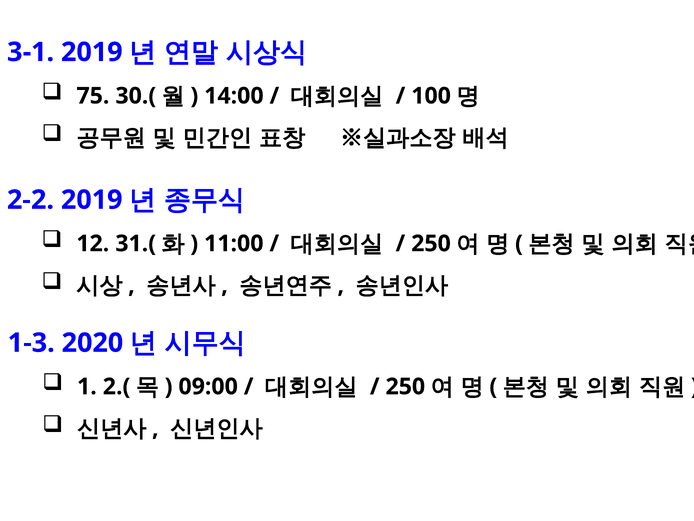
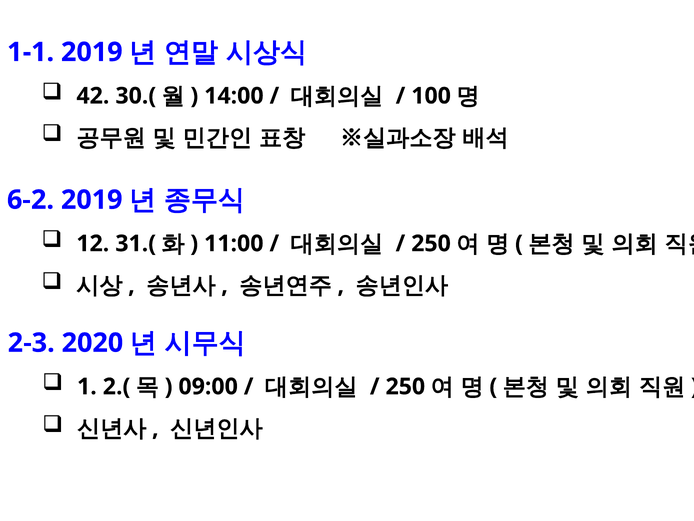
3-1: 3-1 -> 1-1
75: 75 -> 42
2-2: 2-2 -> 6-2
1-3: 1-3 -> 2-3
